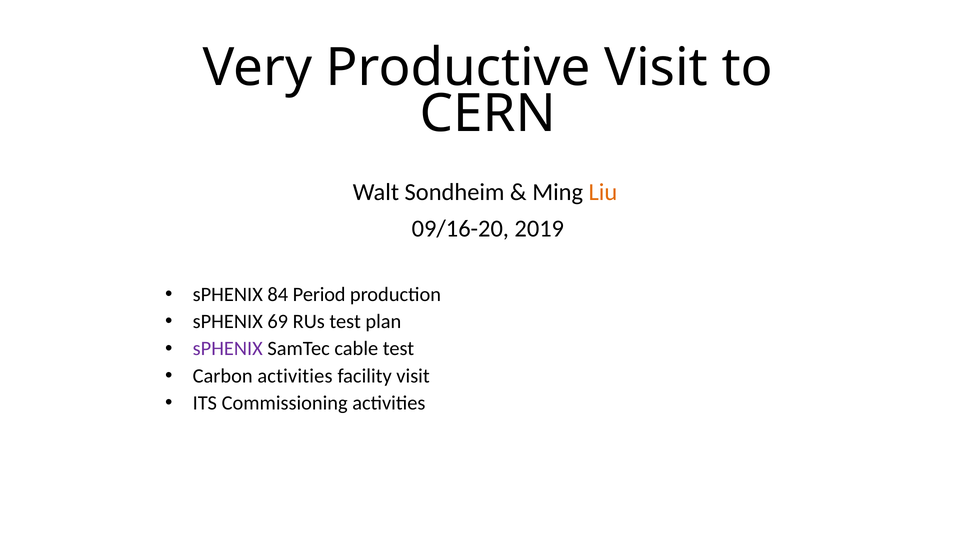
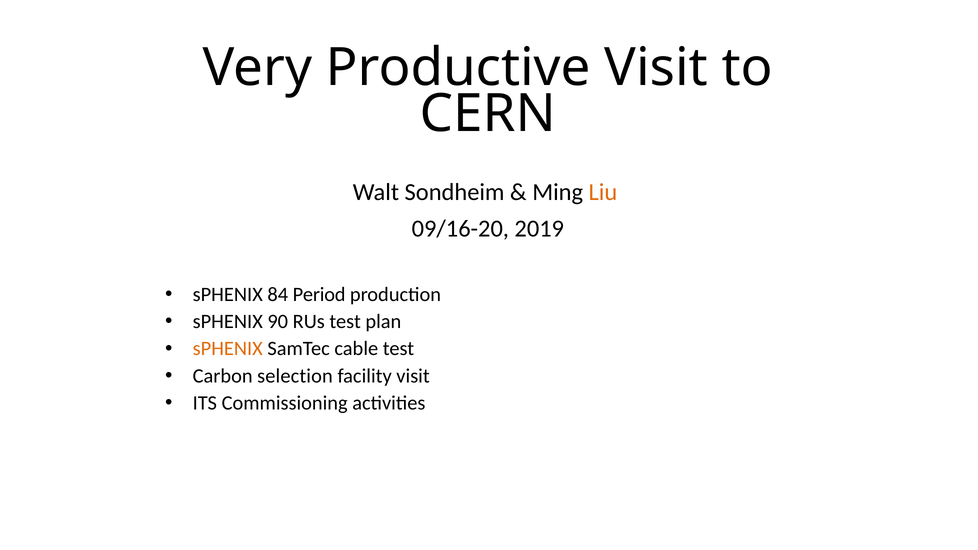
69: 69 -> 90
sPHENIX at (228, 349) colour: purple -> orange
Carbon activities: activities -> selection
